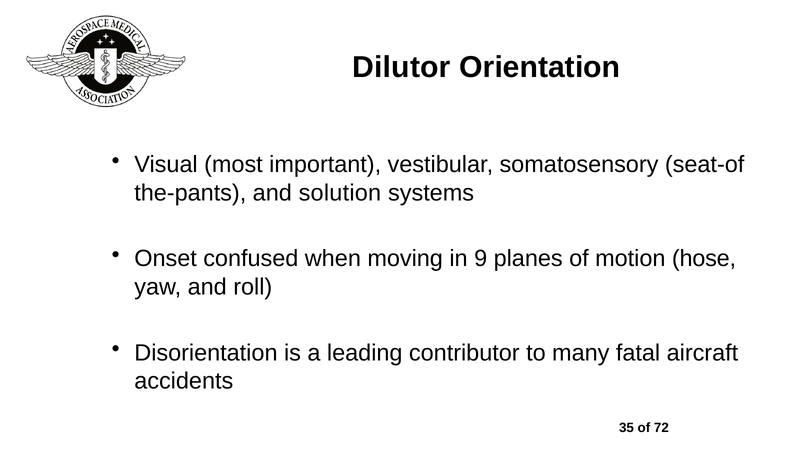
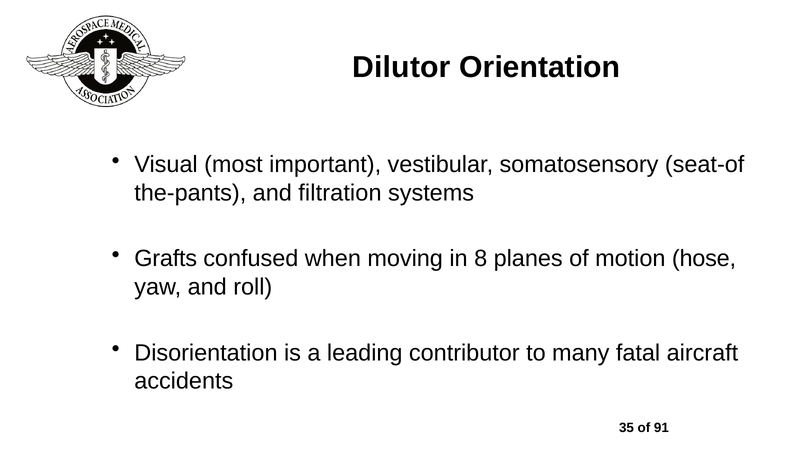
solution: solution -> filtration
Onset: Onset -> Grafts
9: 9 -> 8
72: 72 -> 91
